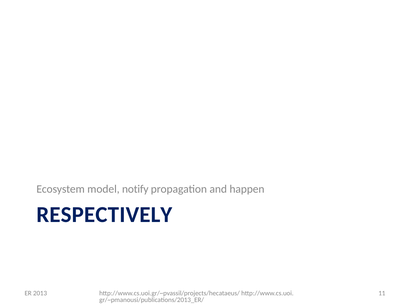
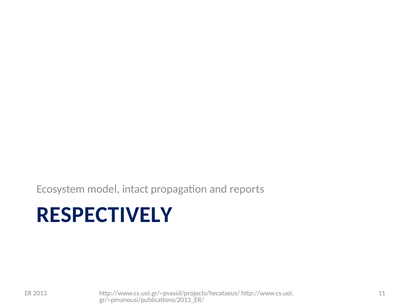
notify: notify -> intact
happen: happen -> reports
